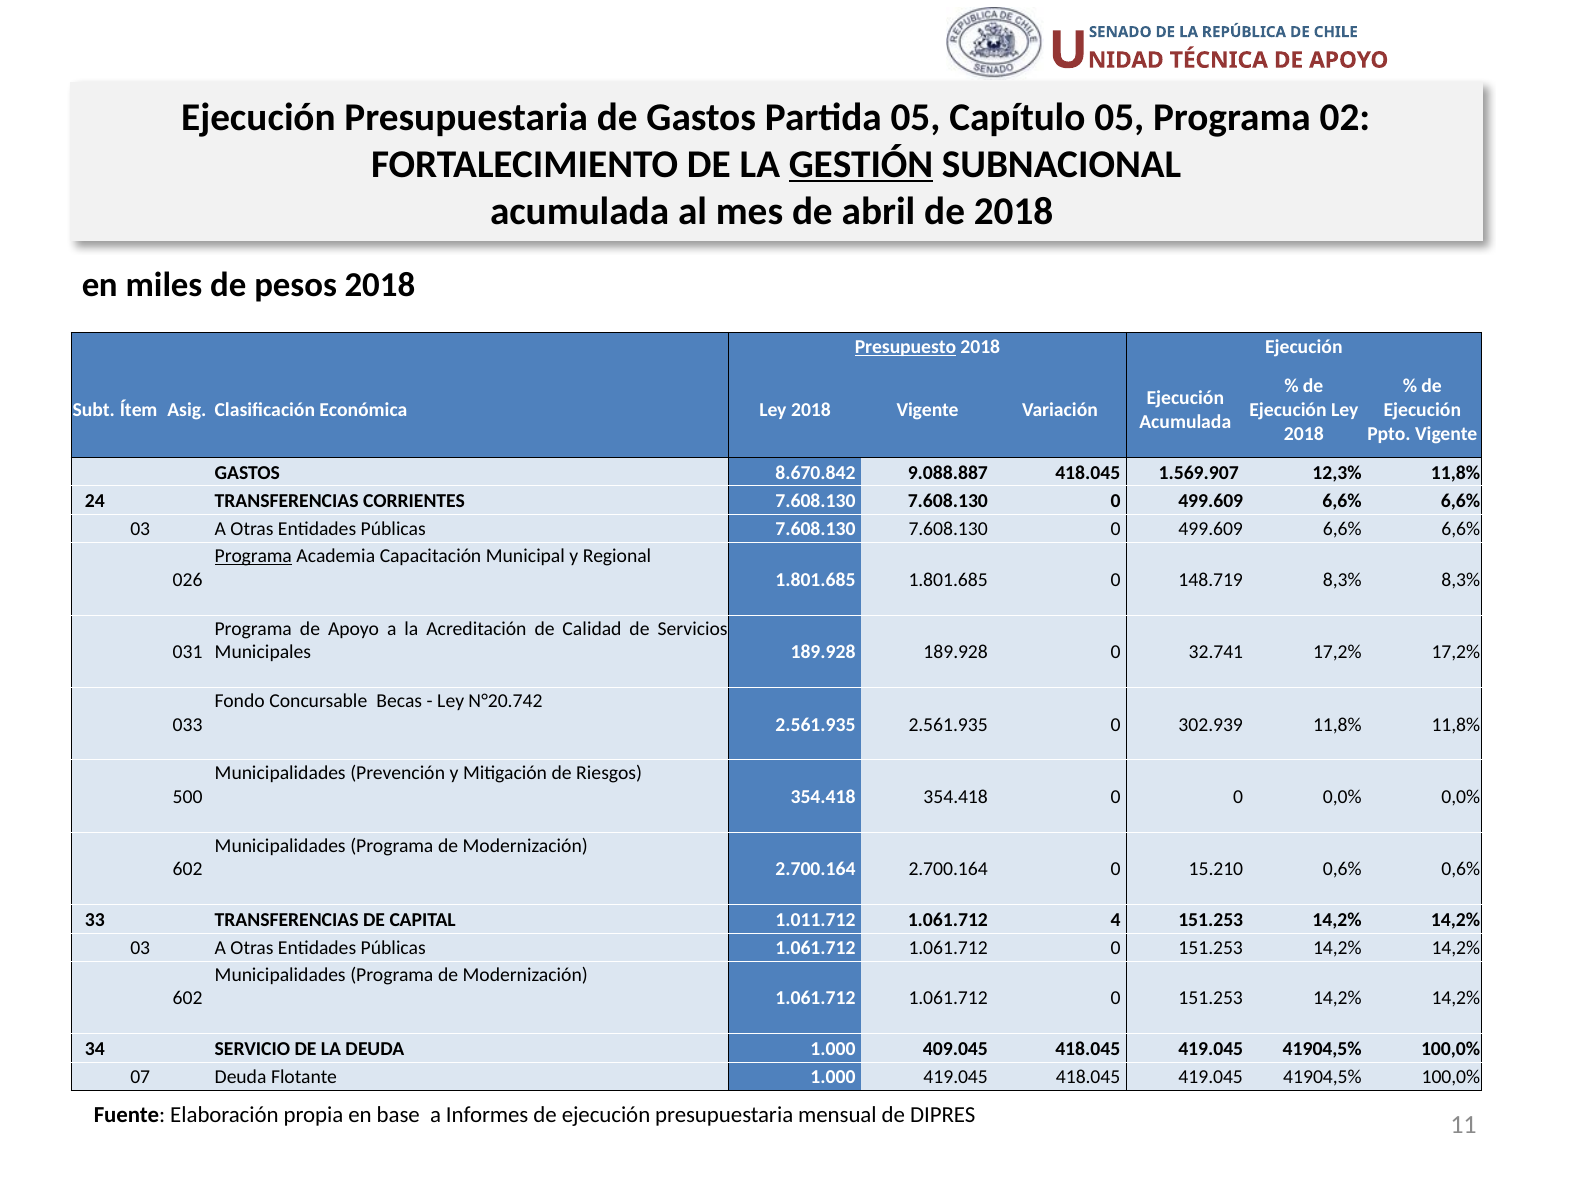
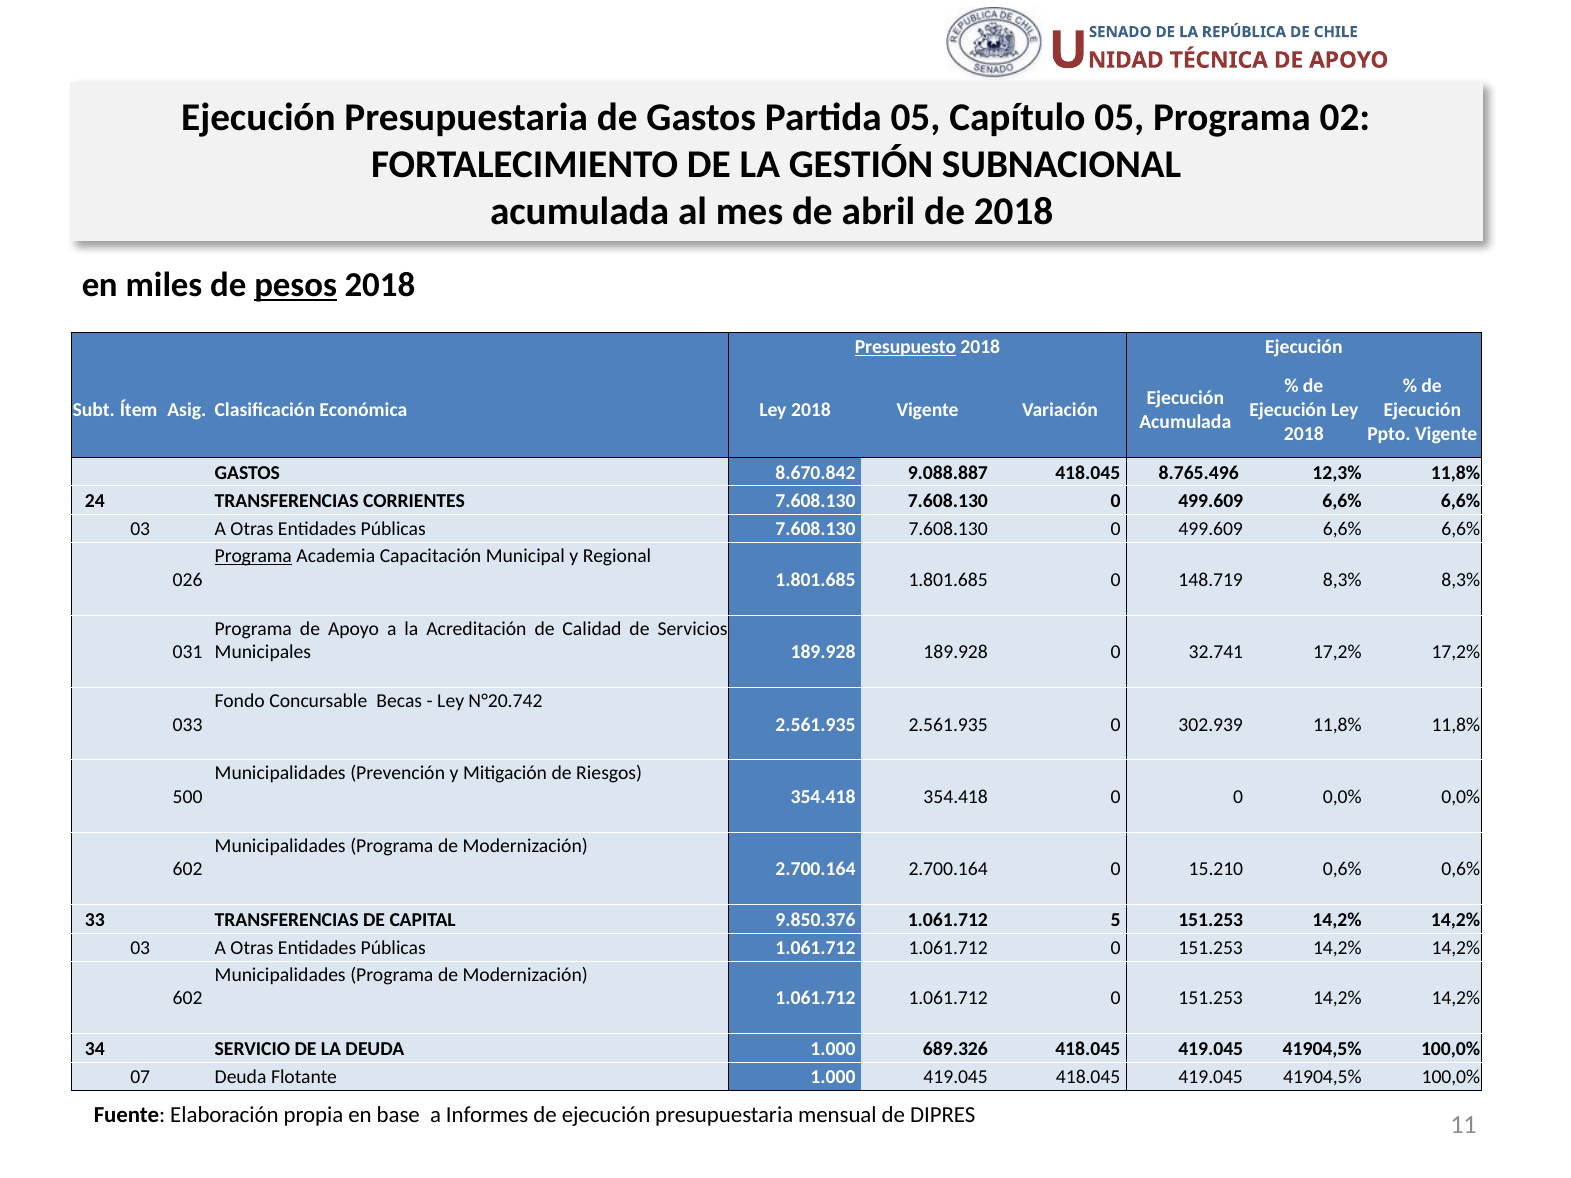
GESTIÓN underline: present -> none
pesos underline: none -> present
1.569.907: 1.569.907 -> 8.765.496
1.011.712: 1.011.712 -> 9.850.376
4: 4 -> 5
409.045: 409.045 -> 689.326
